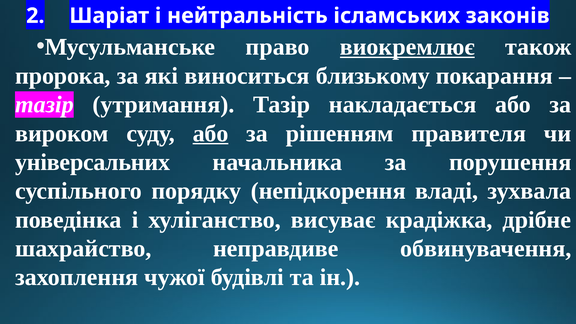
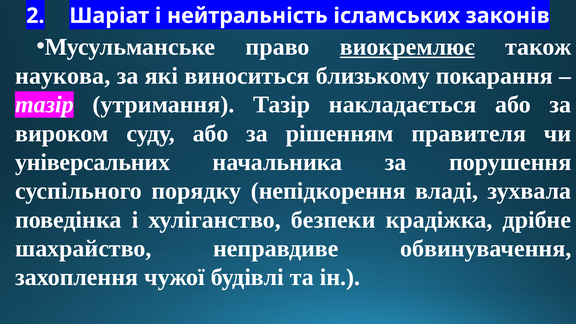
пророка: пророка -> наукова
або at (211, 133) underline: present -> none
висуває: висуває -> безпеки
